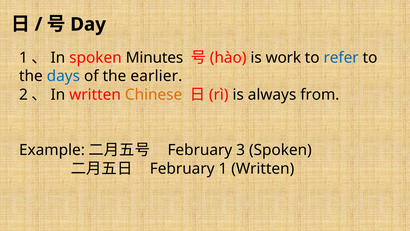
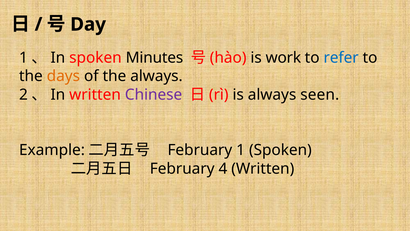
days colour: blue -> orange
the earlier: earlier -> always
Chinese colour: orange -> purple
from: from -> seen
February 3: 3 -> 1
February 1: 1 -> 4
